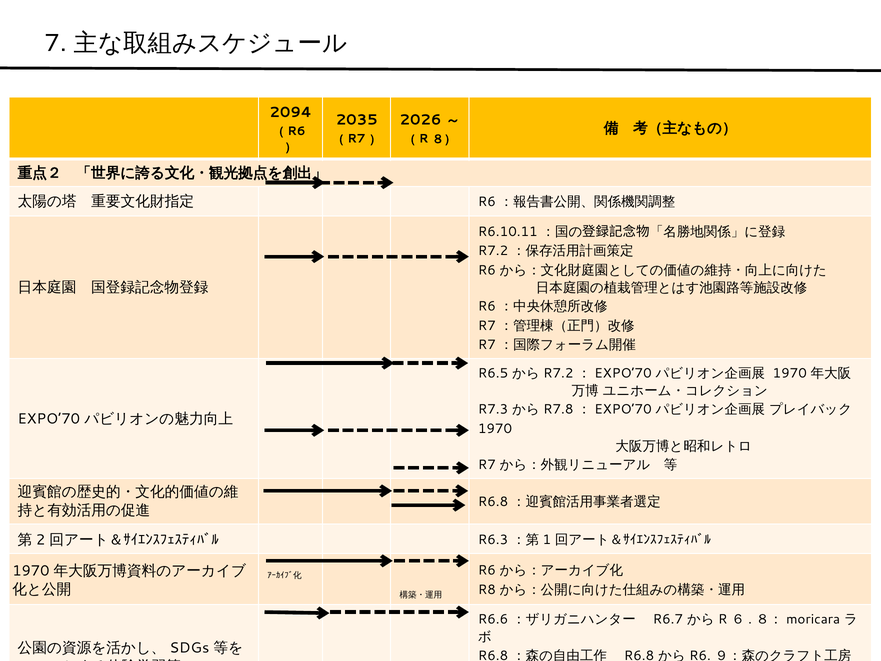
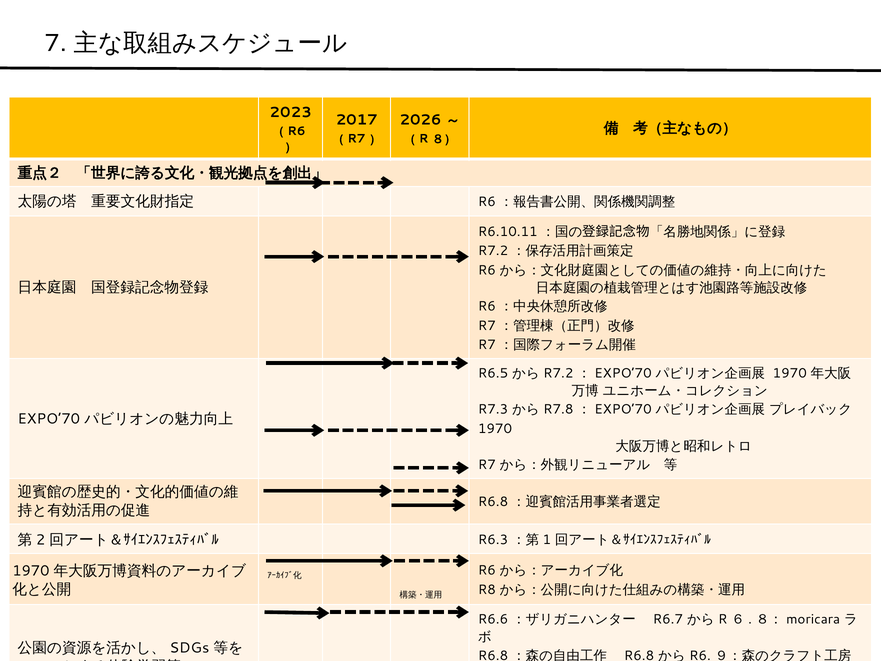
2094: 2094 -> 2023
2035: 2035 -> 2017
